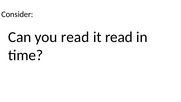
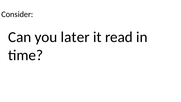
you read: read -> later
